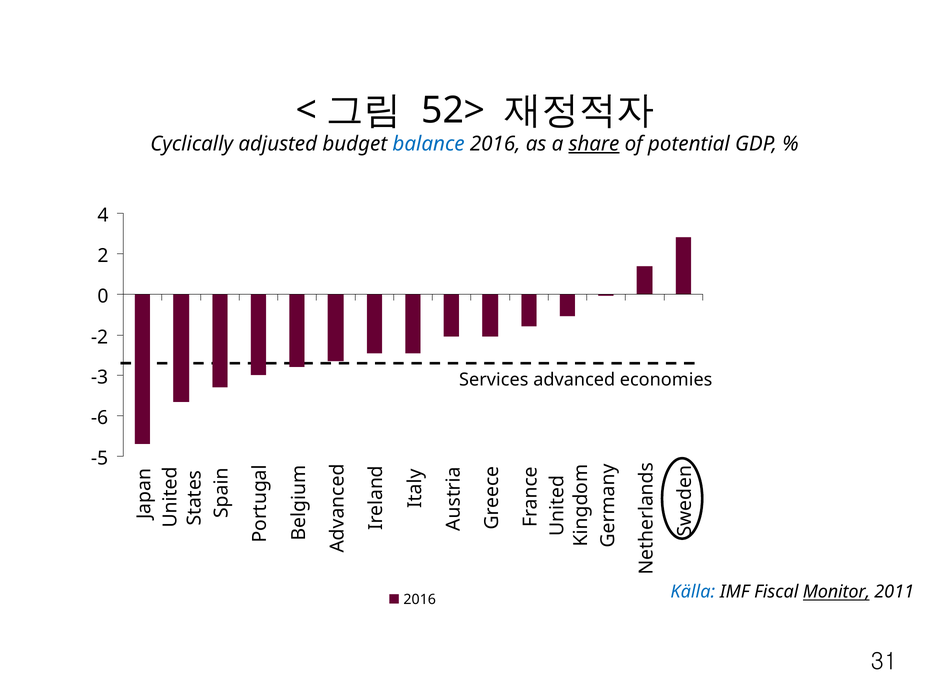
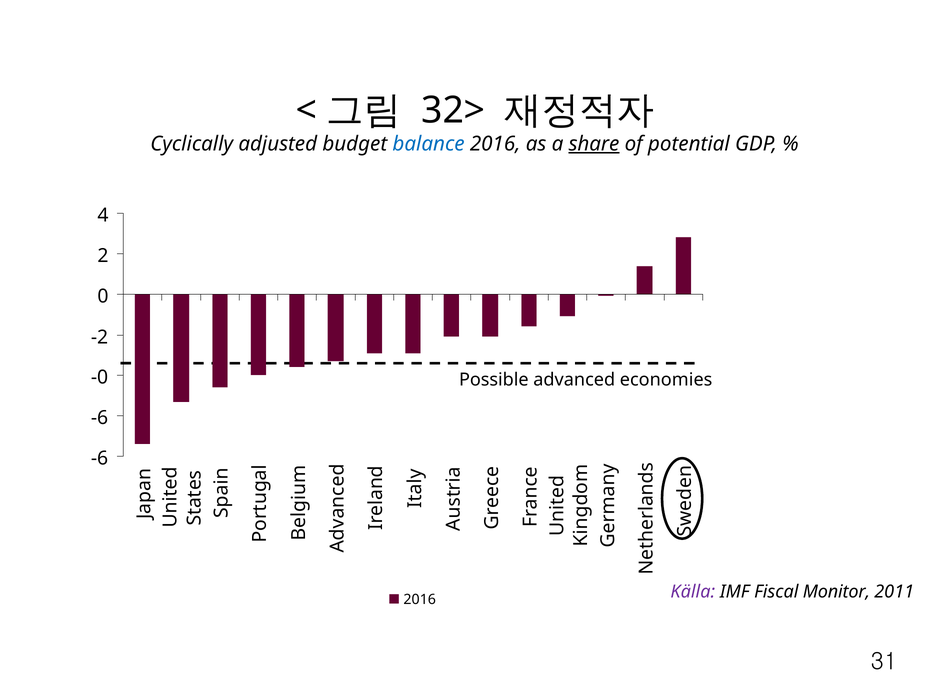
52>: 52> -> 32>
-3: -3 -> -0
Services: Services -> Possible
-5 at (100, 458): -5 -> -6
Källa colour: blue -> purple
Monitor underline: present -> none
